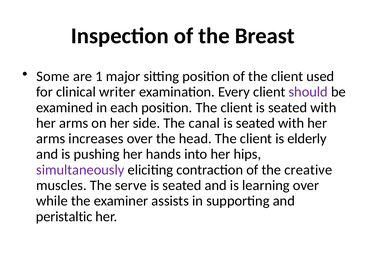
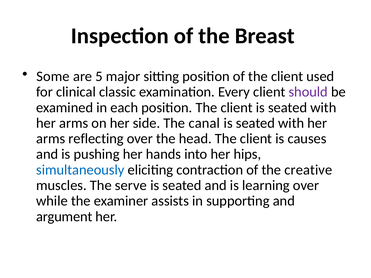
1: 1 -> 5
writer: writer -> classic
increases: increases -> reflecting
elderly: elderly -> causes
simultaneously colour: purple -> blue
peristaltic: peristaltic -> argument
